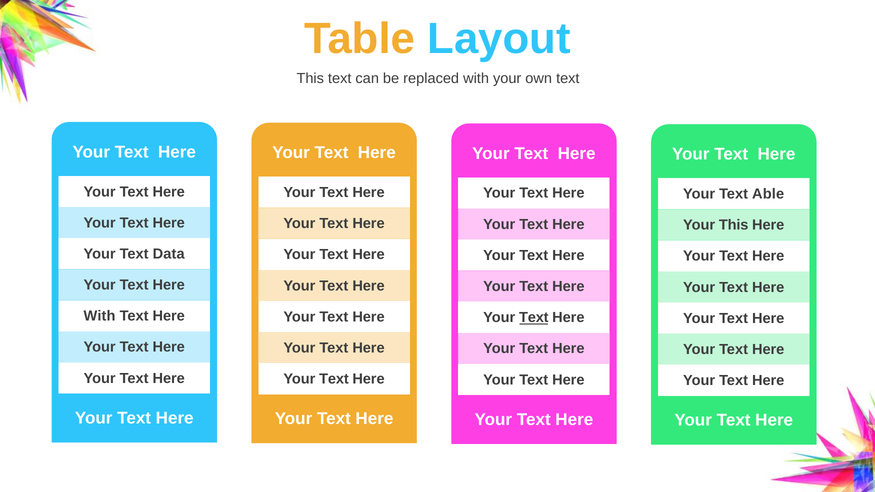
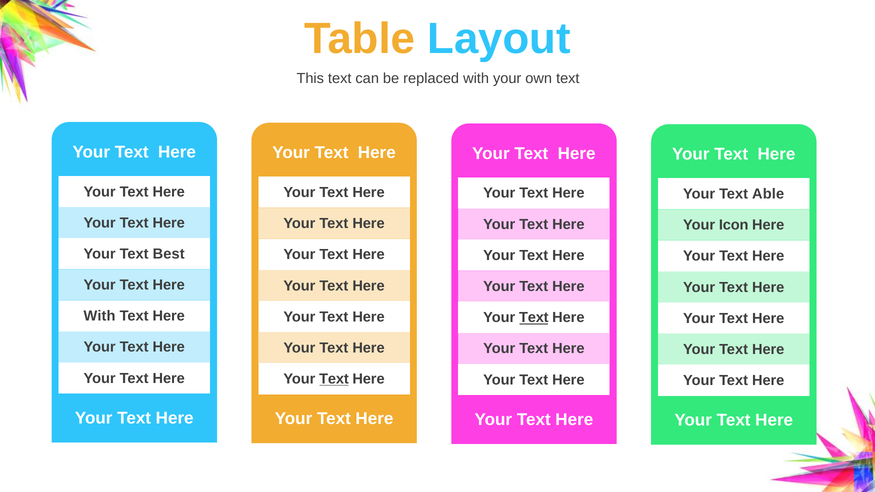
Your This: This -> Icon
Data: Data -> Best
Text at (334, 379) underline: none -> present
